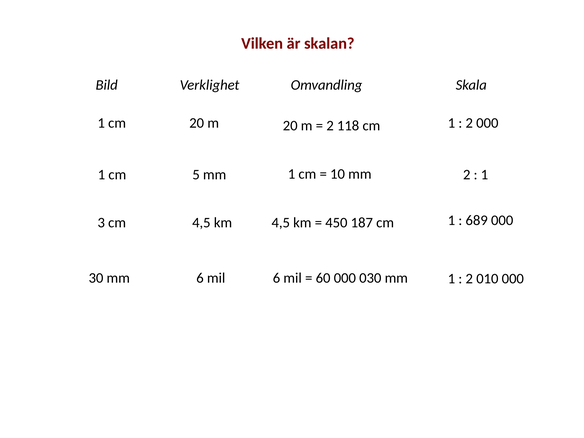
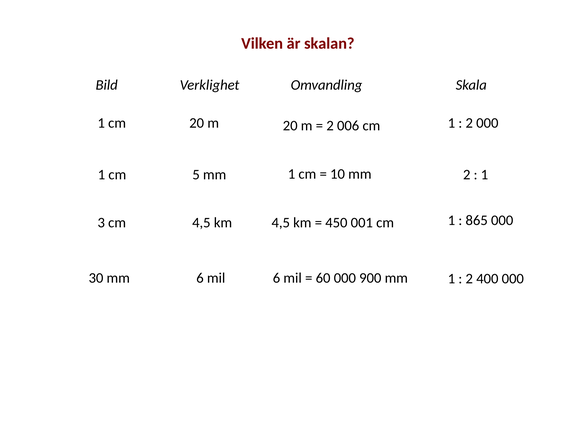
118: 118 -> 006
689: 689 -> 865
187: 187 -> 001
030: 030 -> 900
010: 010 -> 400
